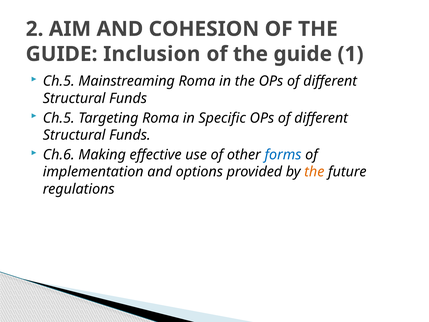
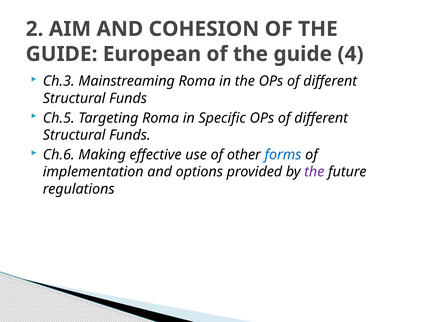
Inclusion: Inclusion -> European
1: 1 -> 4
Ch.5 at (59, 81): Ch.5 -> Ch.3
the at (314, 172) colour: orange -> purple
